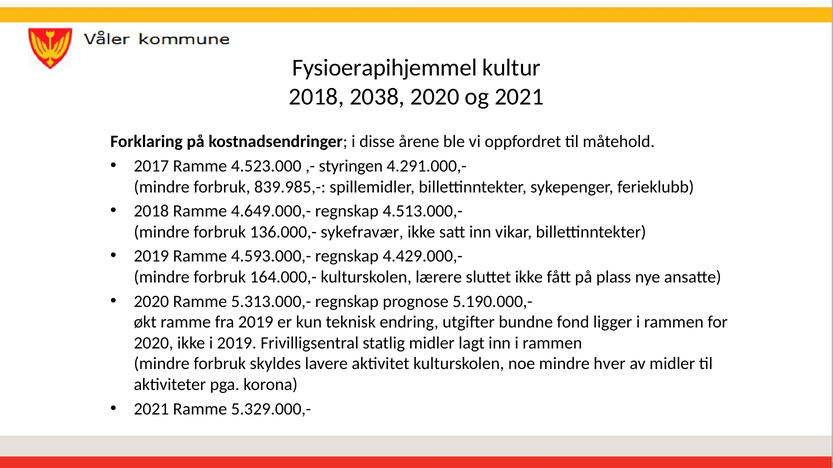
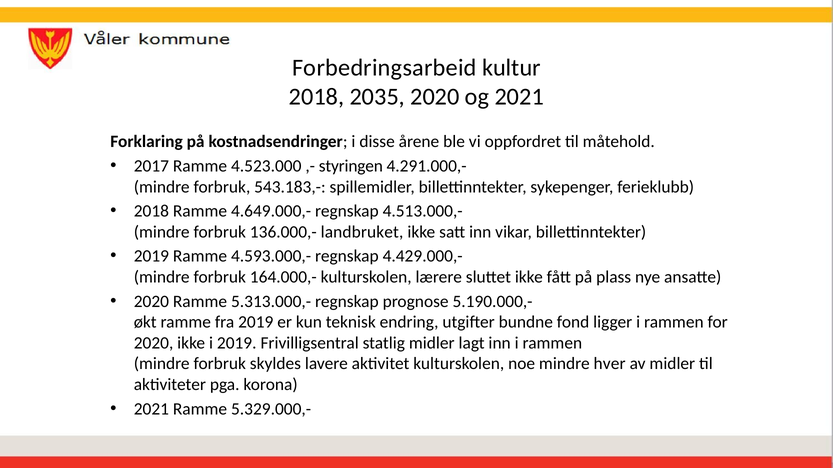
Fysioerapihjemmel: Fysioerapihjemmel -> Forbedringsarbeid
2038: 2038 -> 2035
839.985,-: 839.985,- -> 543.183,-
sykefravær: sykefravær -> landbruket
